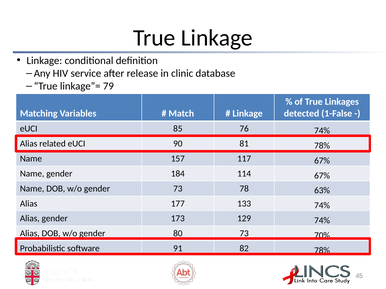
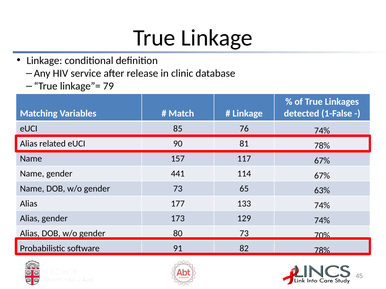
184: 184 -> 441
78: 78 -> 65
